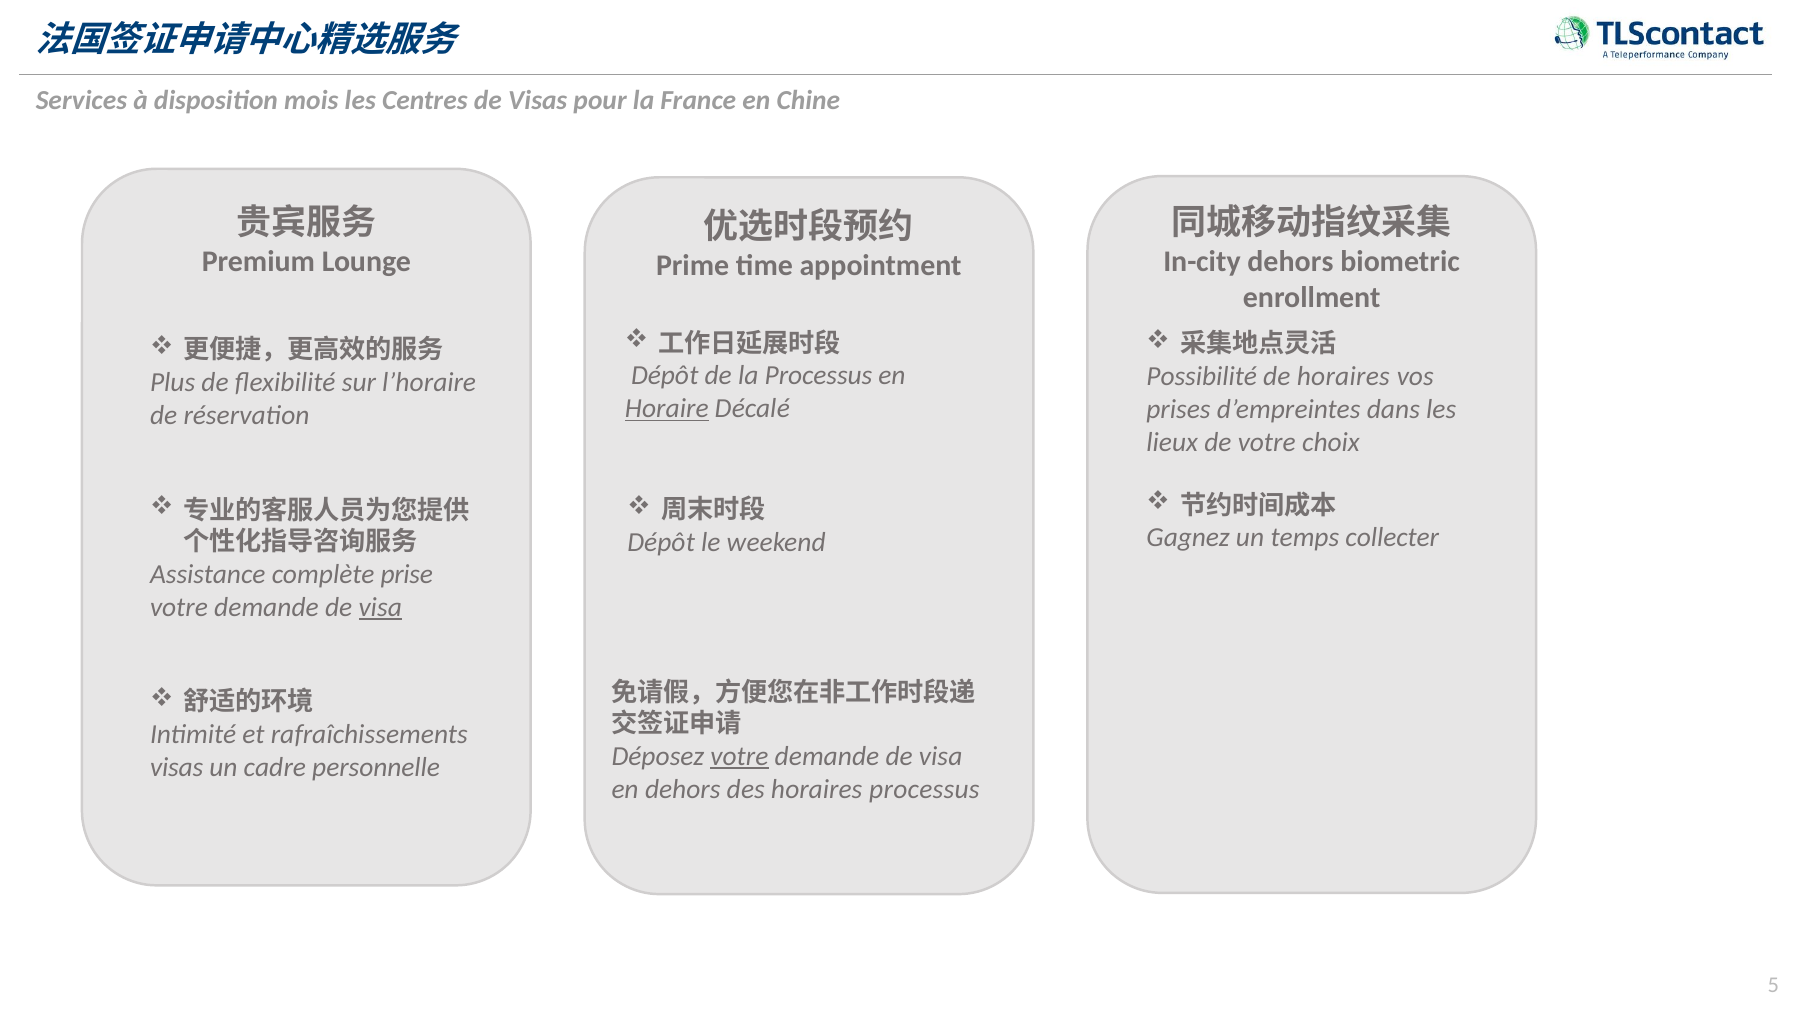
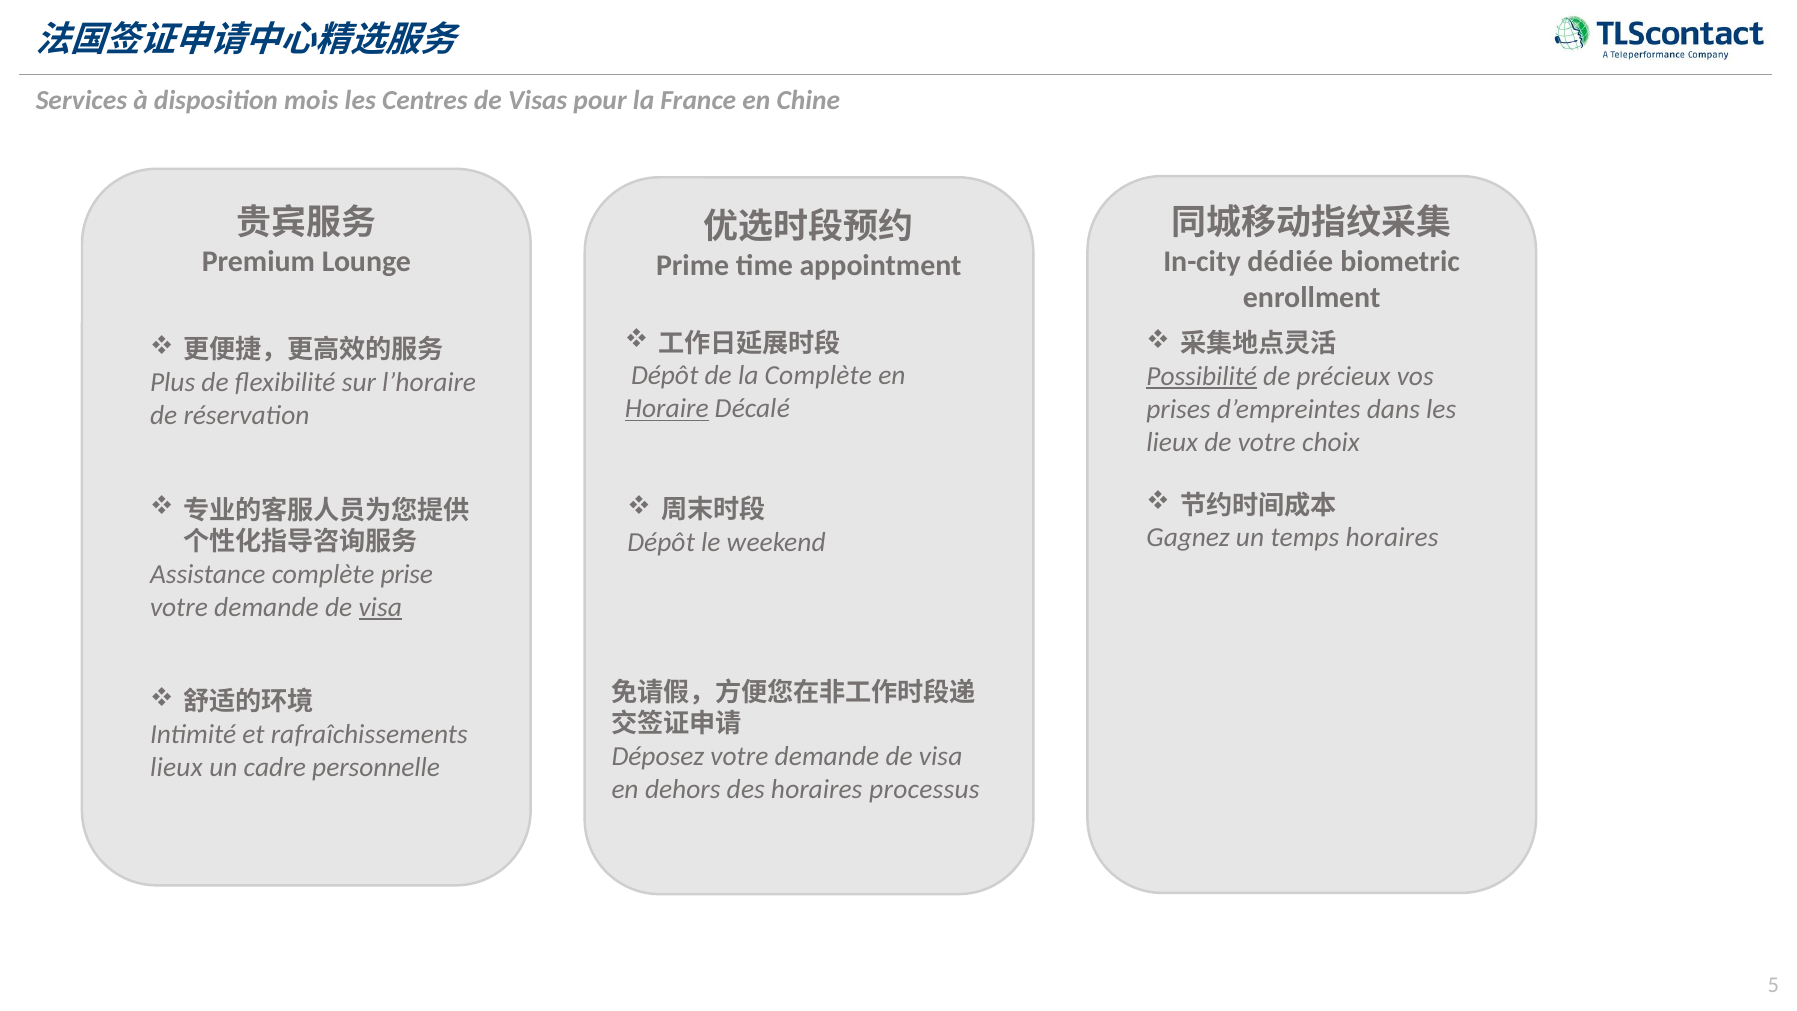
In-city dehors: dehors -> dédiée
la Processus: Processus -> Complète
Possibilité underline: none -> present
de horaires: horaires -> précieux
temps collecter: collecter -> horaires
votre at (739, 756) underline: present -> none
visas at (177, 767): visas -> lieux
